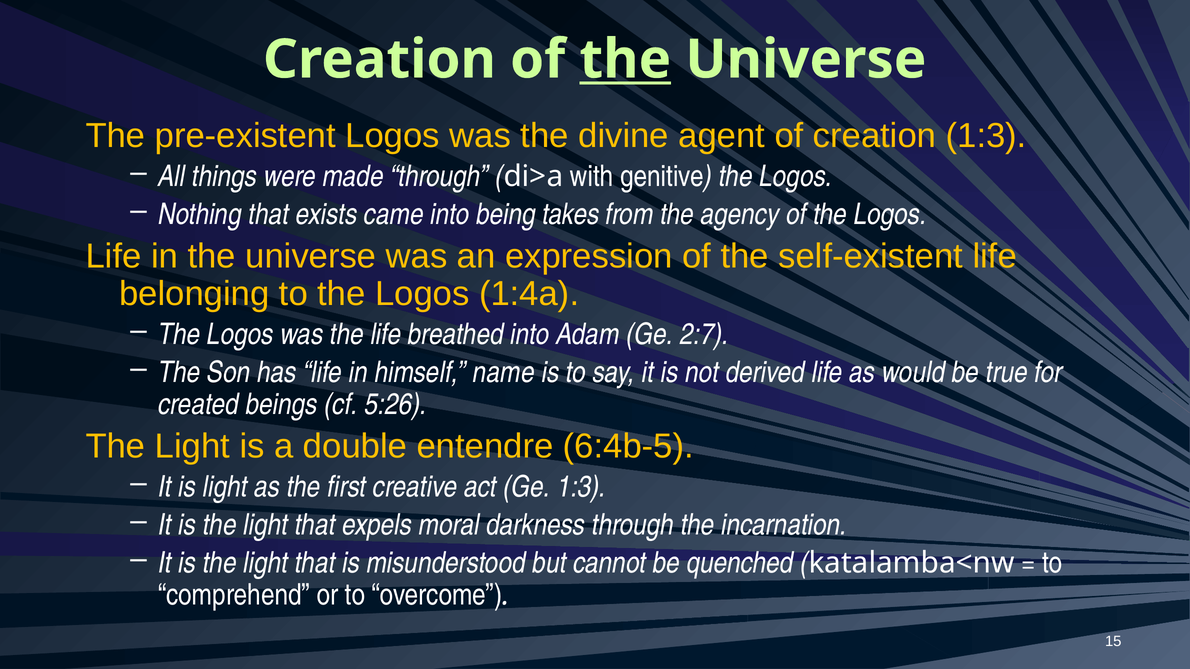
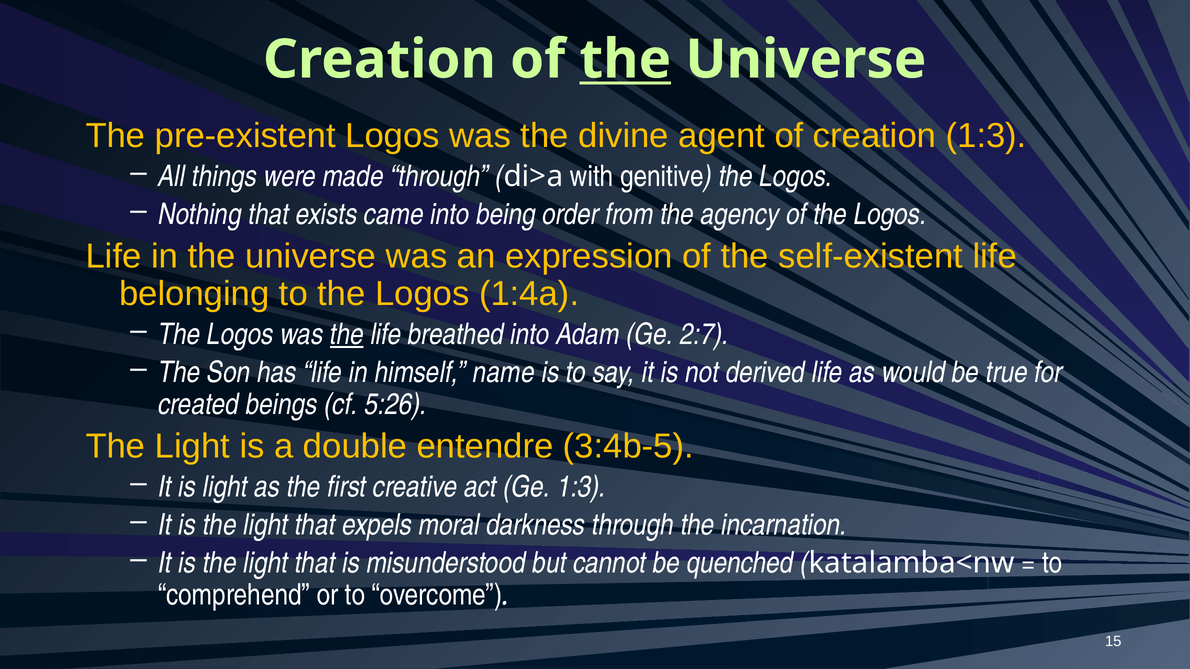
takes: takes -> order
the at (347, 334) underline: none -> present
6:4b-5: 6:4b-5 -> 3:4b-5
